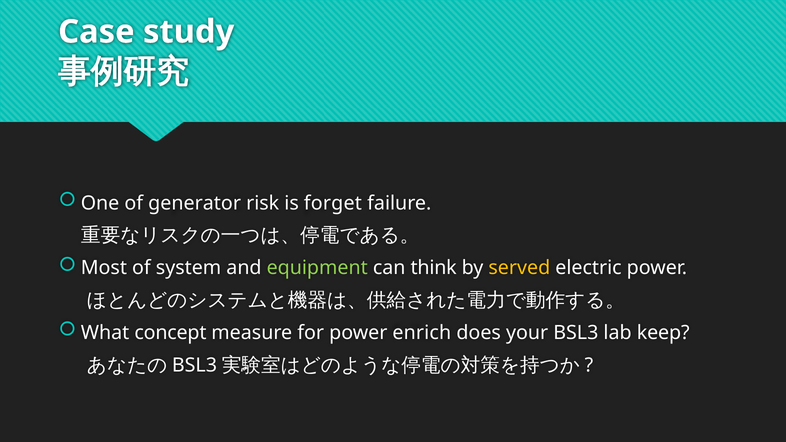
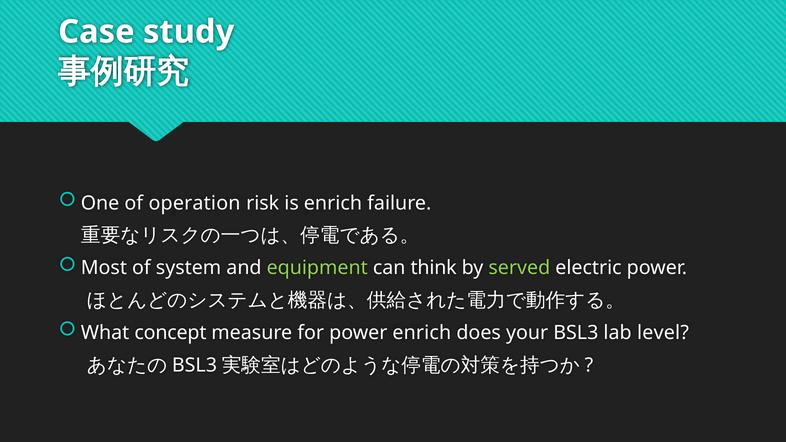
generator: generator -> operation
is forget: forget -> enrich
served colour: yellow -> light green
keep: keep -> level
